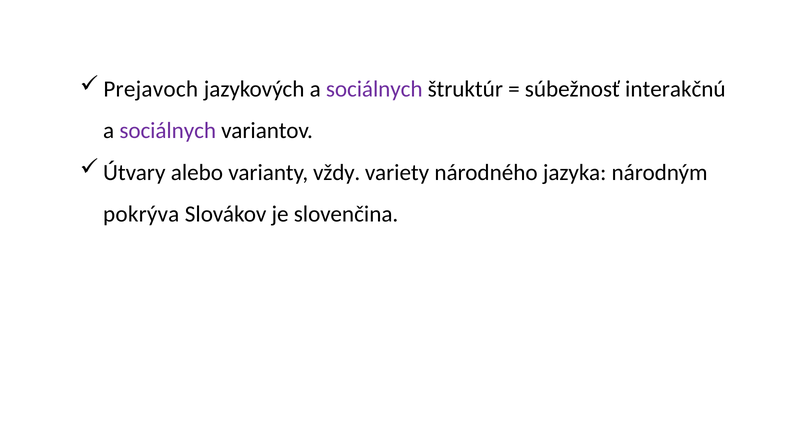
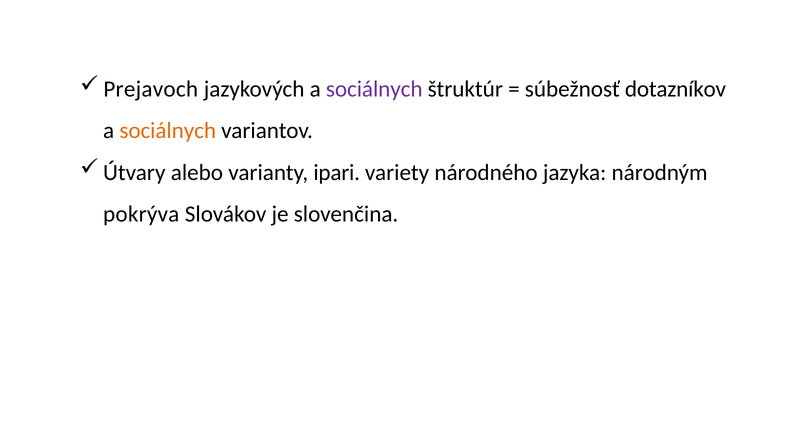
interakčnú: interakčnú -> dotazníkov
sociálnych at (168, 131) colour: purple -> orange
vždy: vždy -> ipari
